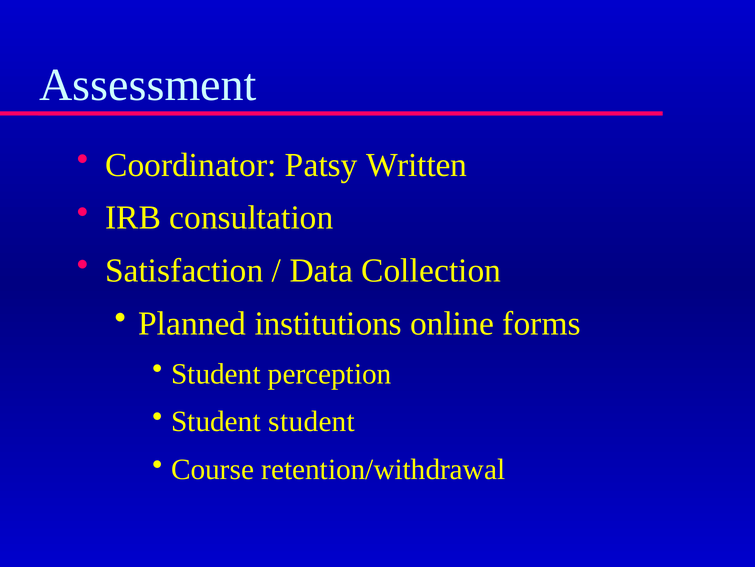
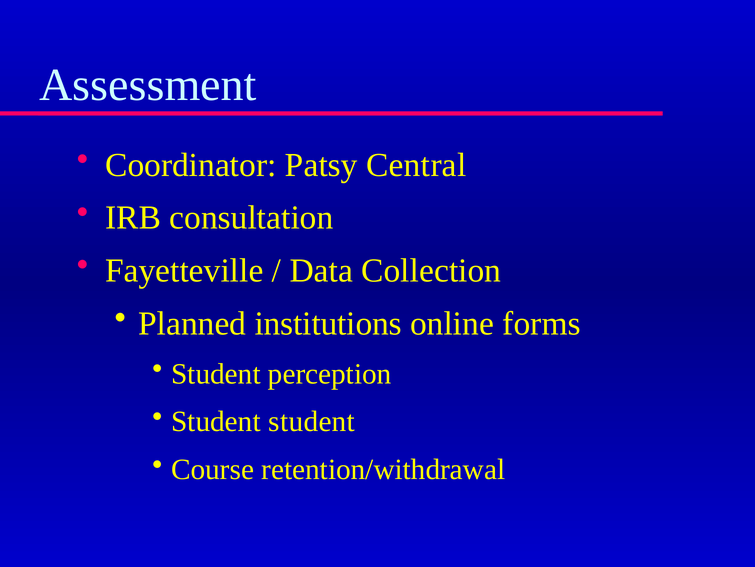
Written: Written -> Central
Satisfaction: Satisfaction -> Fayetteville
